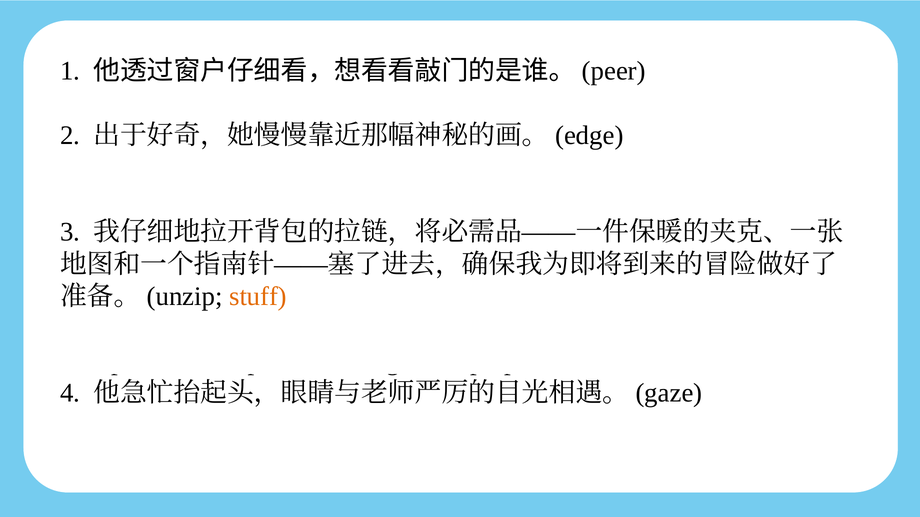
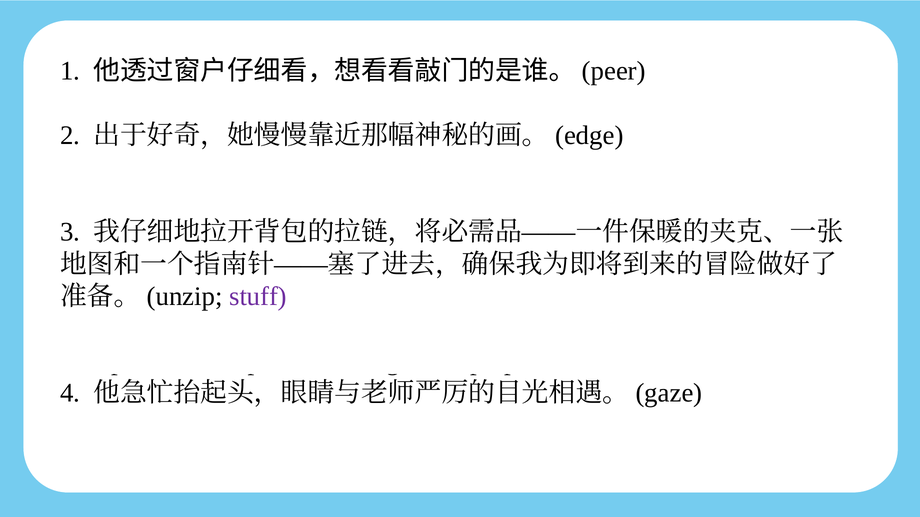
stuff at (258, 297) colour: orange -> purple
